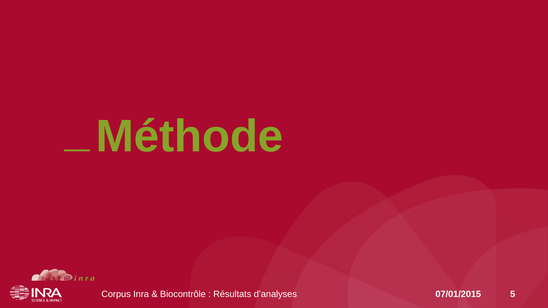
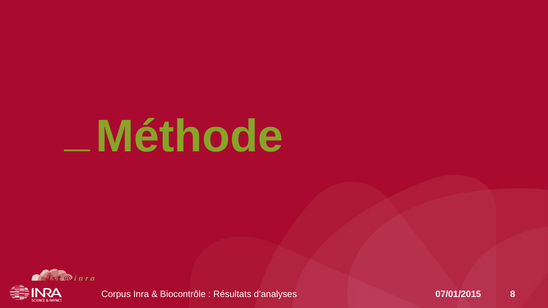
5: 5 -> 8
